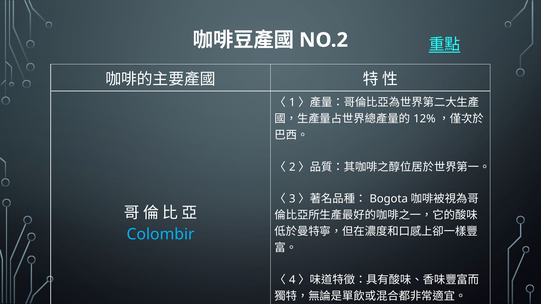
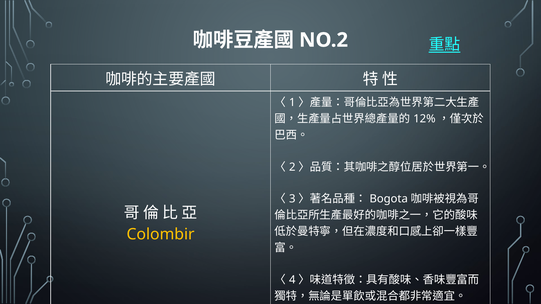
Colombir colour: light blue -> yellow
